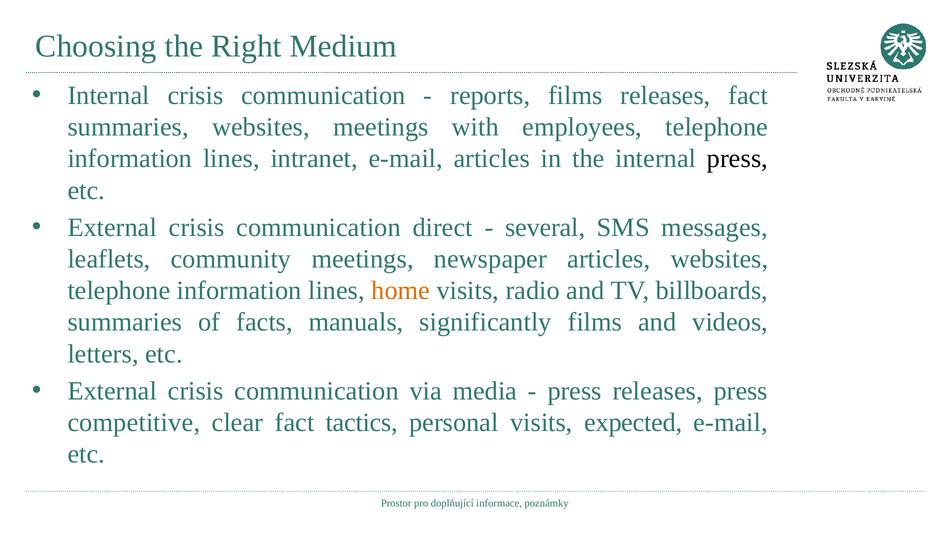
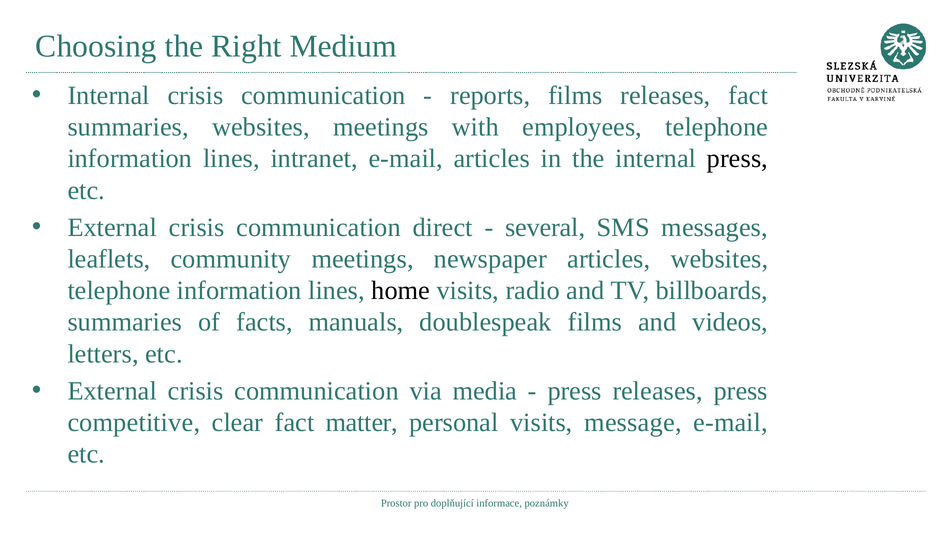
home colour: orange -> black
significantly: significantly -> doublespeak
tactics: tactics -> matter
expected: expected -> message
